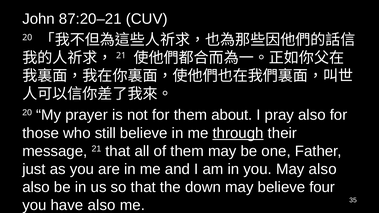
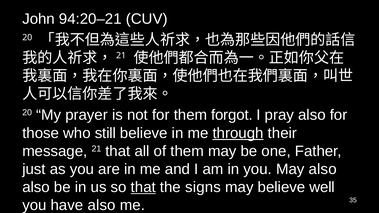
87:20–21: 87:20–21 -> 94:20–21
about: about -> forgot
that at (143, 187) underline: none -> present
down: down -> signs
four: four -> well
